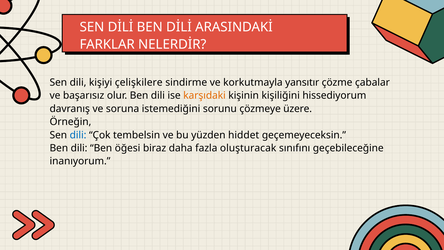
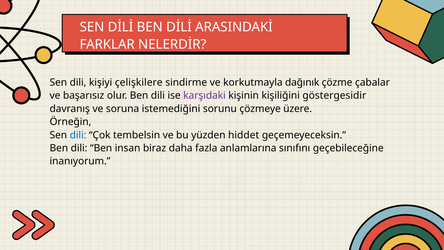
yansıtır: yansıtır -> dağınık
karşıdaki colour: orange -> purple
hissediyorum: hissediyorum -> göstergesidir
öğesi: öğesi -> insan
oluşturacak: oluşturacak -> anlamlarına
